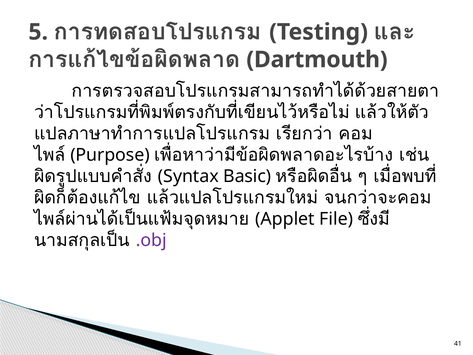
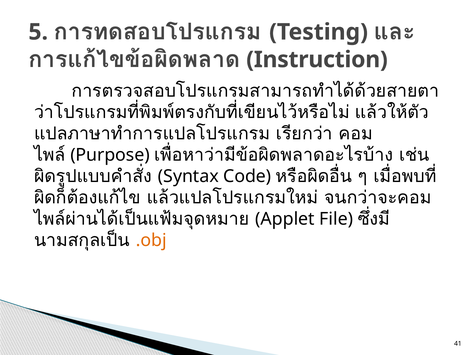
Dartmouth: Dartmouth -> Instruction
Basic: Basic -> Code
.obj colour: purple -> orange
